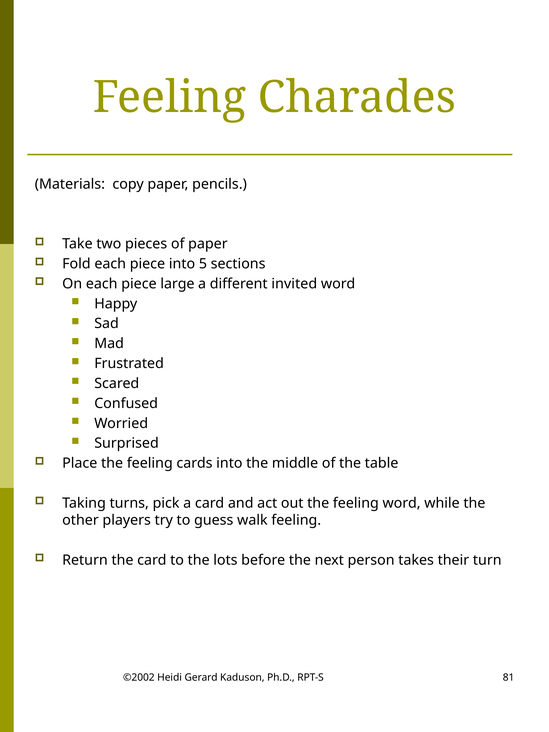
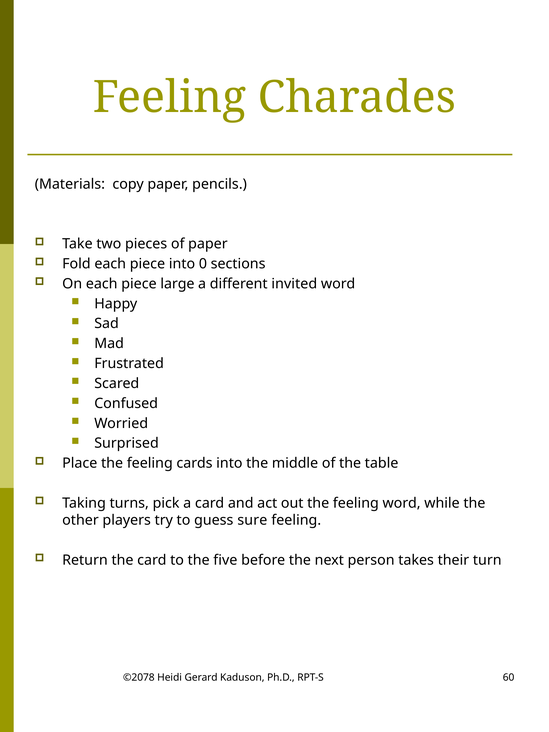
5: 5 -> 0
walk: walk -> sure
lots: lots -> five
©2002: ©2002 -> ©2078
81: 81 -> 60
